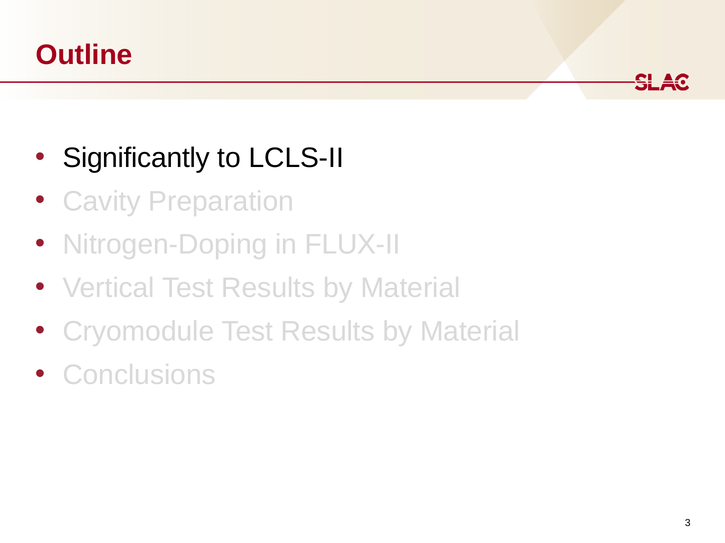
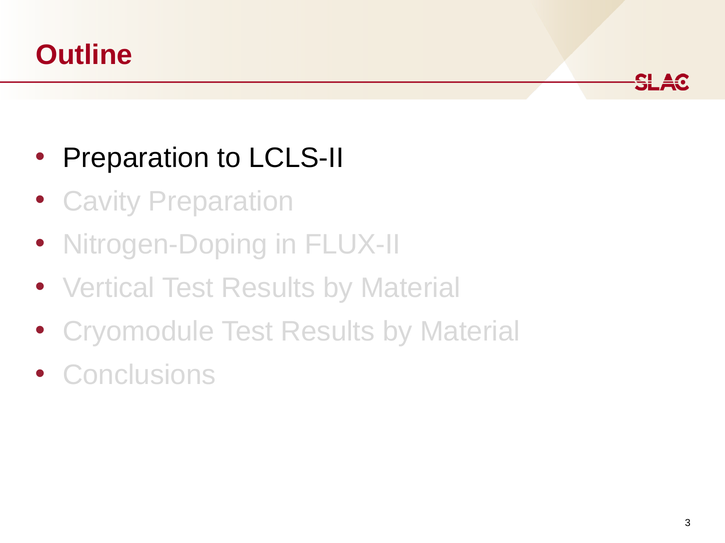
Significantly at (136, 158): Significantly -> Preparation
